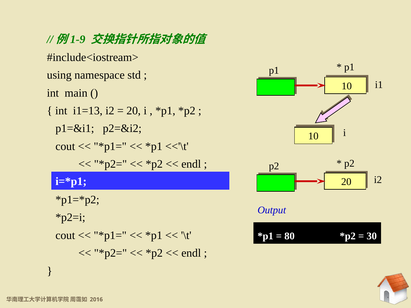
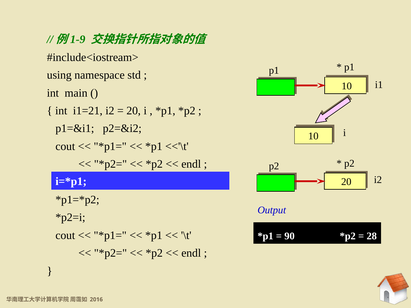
i1=13: i1=13 -> i1=21
80: 80 -> 90
30: 30 -> 28
